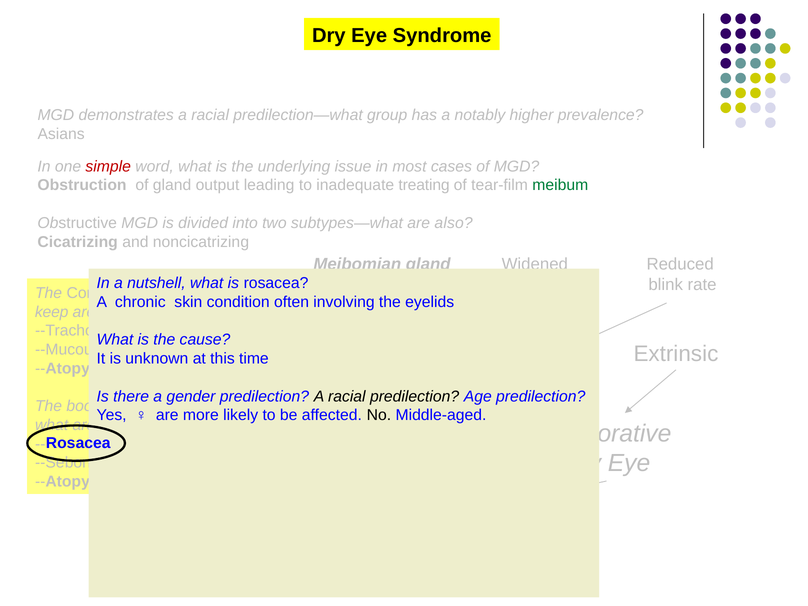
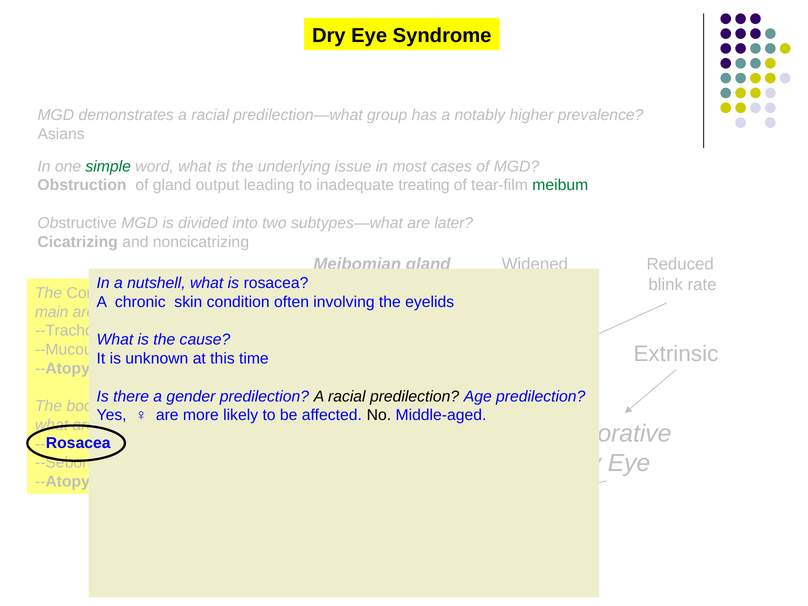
simple colour: red -> green
also: also -> later
keep: keep -> main
